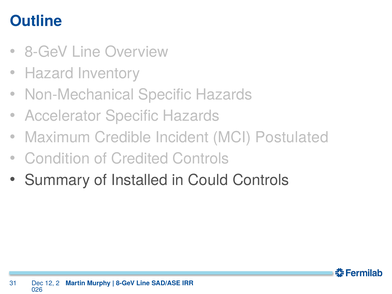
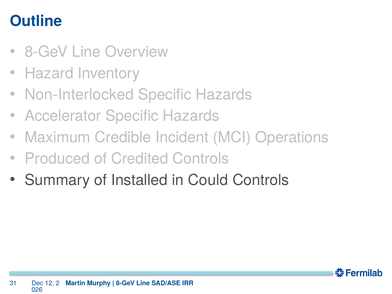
Non-Mechanical: Non-Mechanical -> Non-Interlocked
Postulated: Postulated -> Operations
Condition: Condition -> Produced
